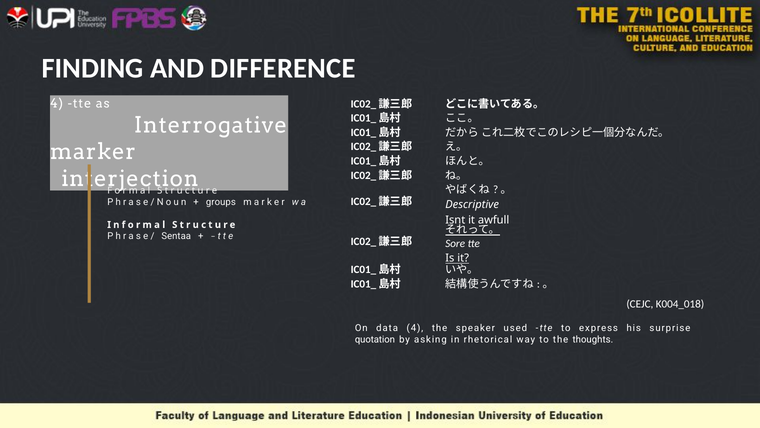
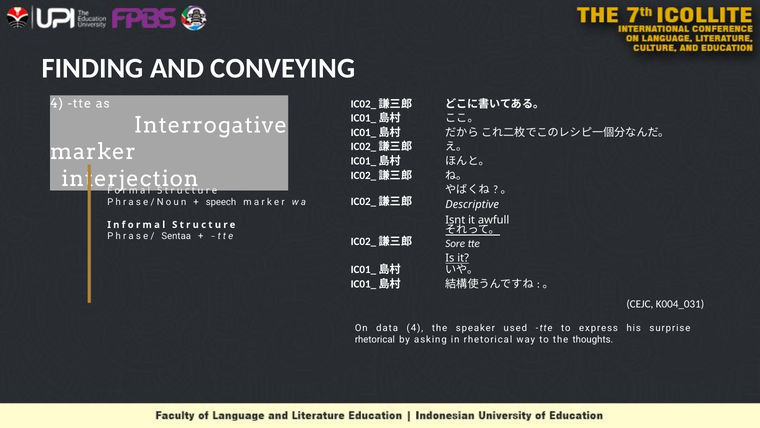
DIFFERENCE: DIFFERENCE -> CONVEYING
groups: groups -> speech
K004_018: K004_018 -> K004_031
quotation at (375, 339): quotation -> rhetorical
